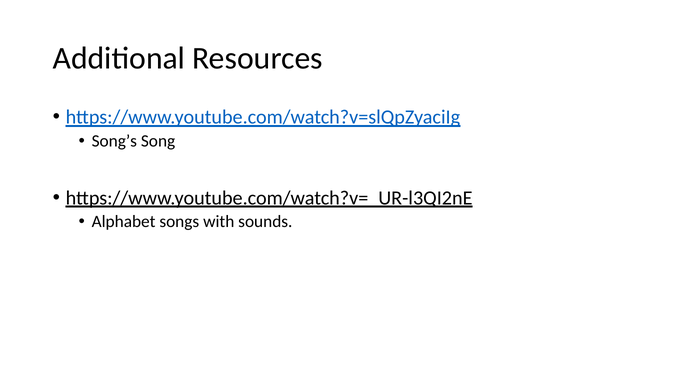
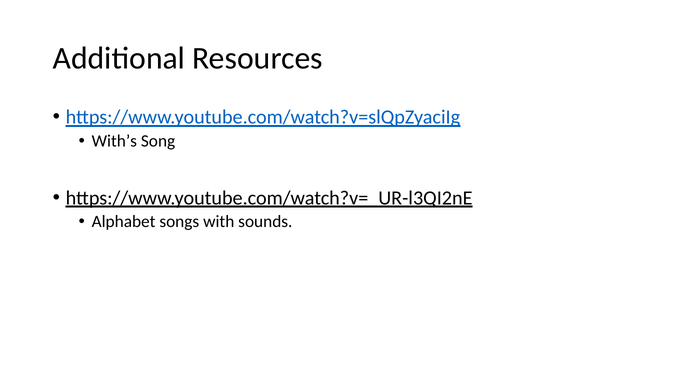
Song’s: Song’s -> With’s
